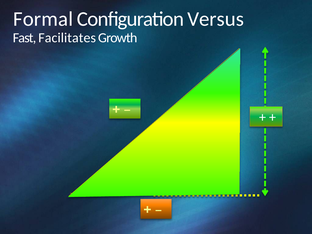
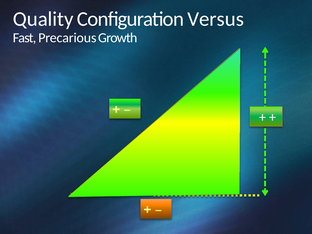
Formal: Formal -> Quality
Facilitates: Facilitates -> Precarious
